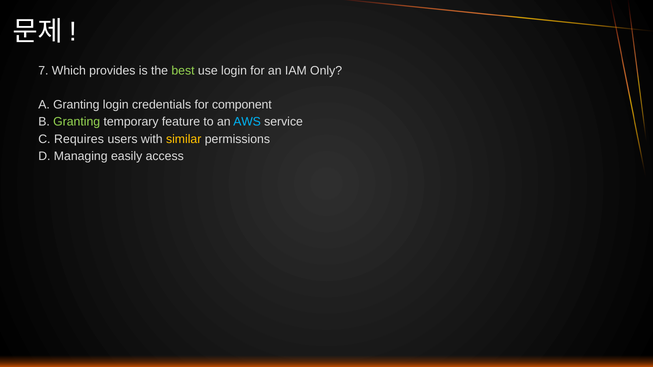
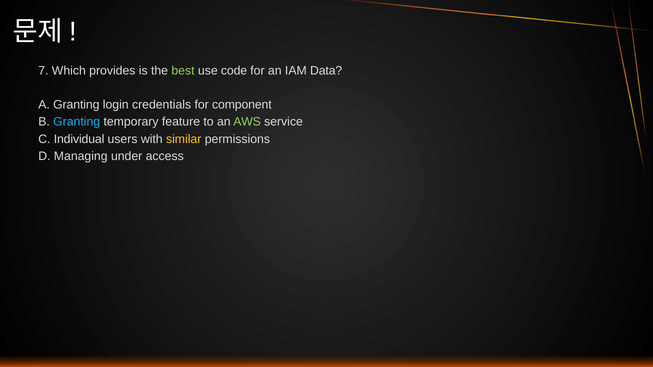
use login: login -> code
Only: Only -> Data
Granting at (77, 122) colour: light green -> light blue
AWS colour: light blue -> light green
Requires: Requires -> Individual
easily: easily -> under
